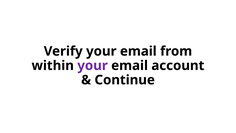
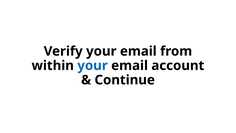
your at (93, 65) colour: purple -> blue
